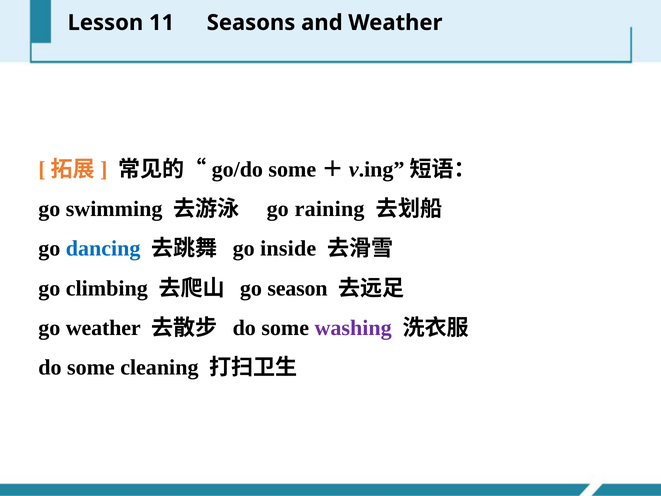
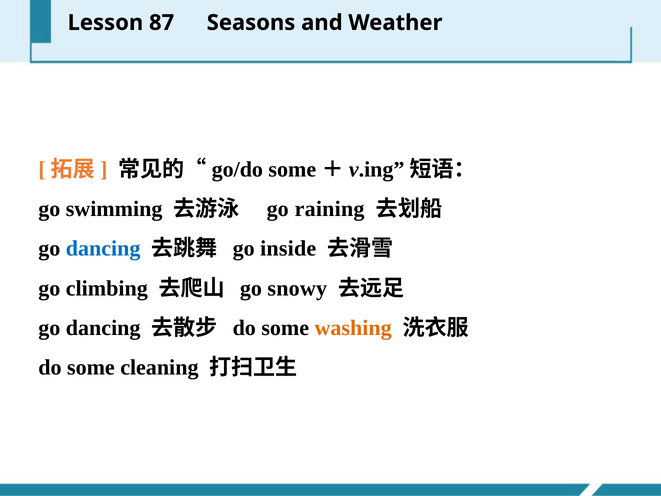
11: 11 -> 87
season: season -> snowy
weather at (103, 328): weather -> dancing
washing colour: purple -> orange
